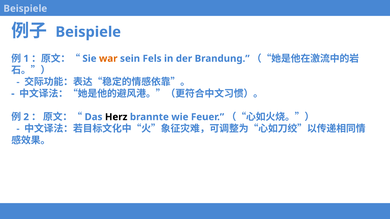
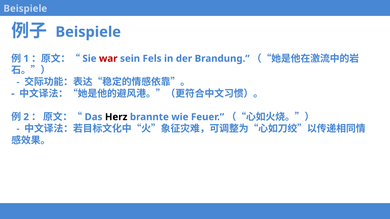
war colour: orange -> red
